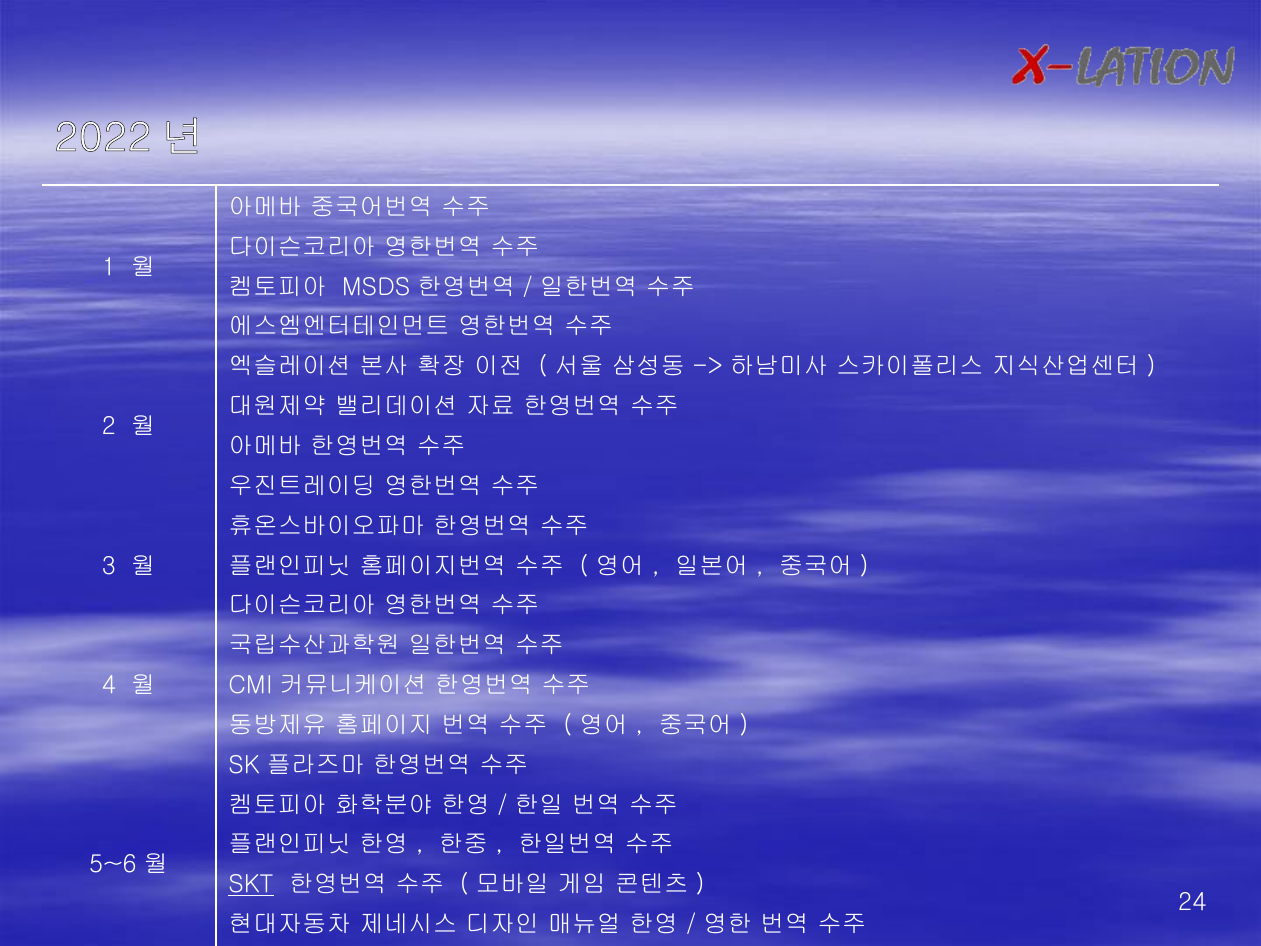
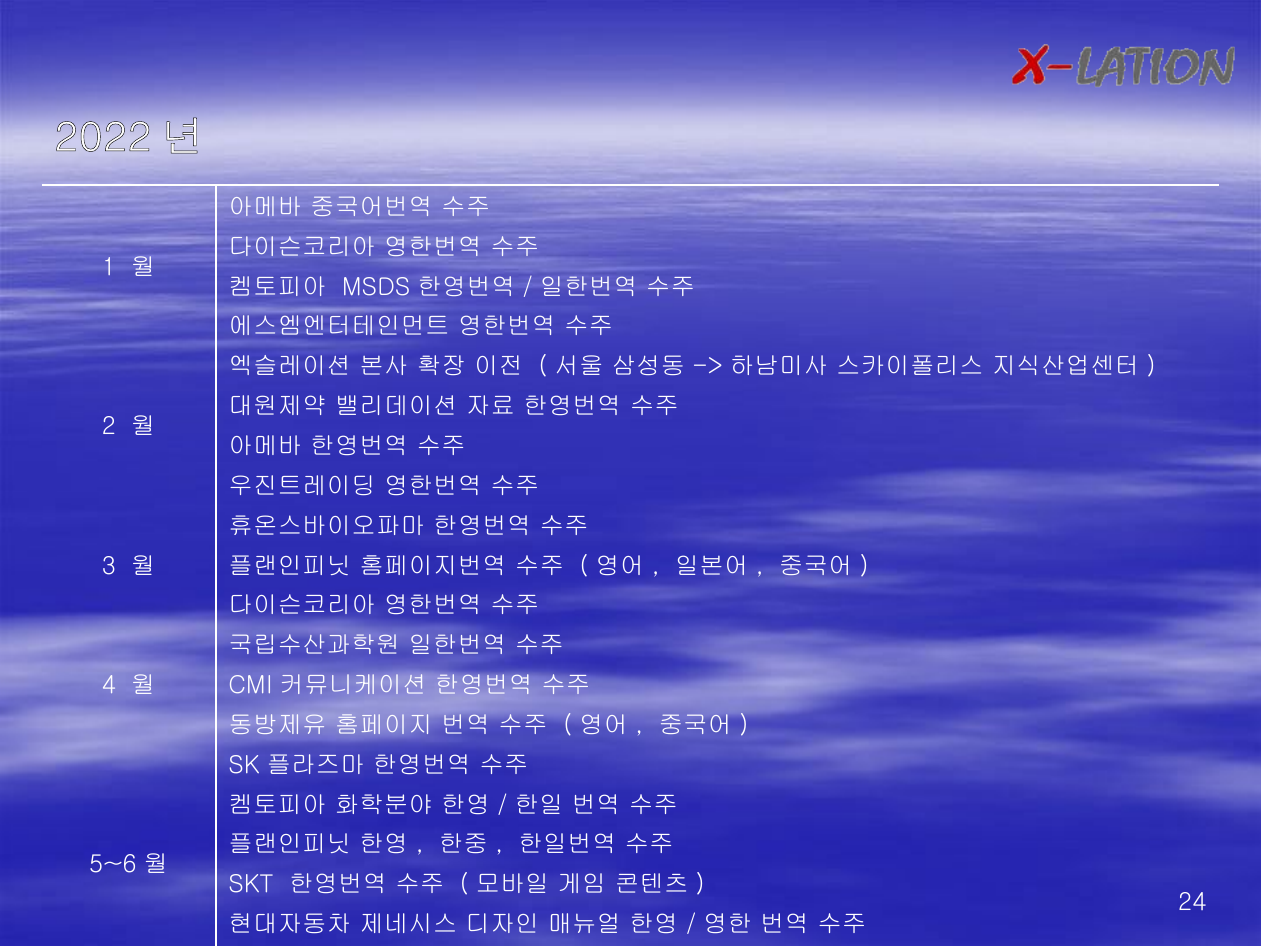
SKT underline: present -> none
